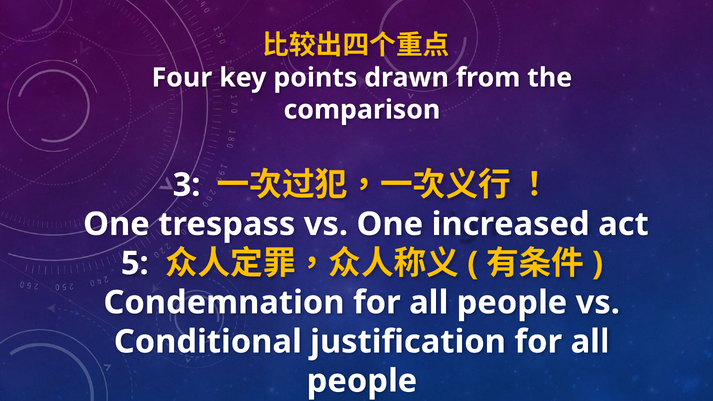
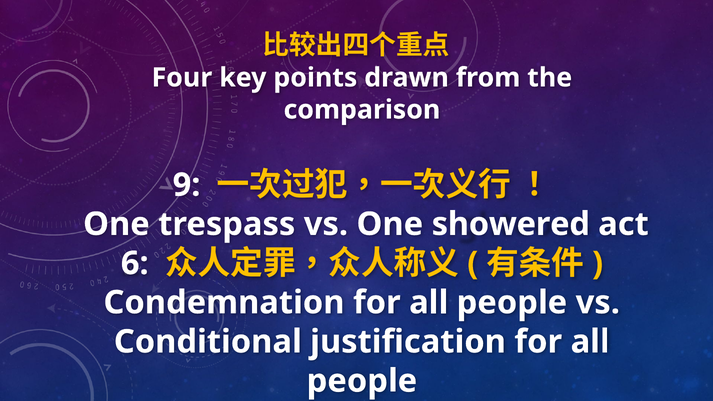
3: 3 -> 9
increased: increased -> showered
5: 5 -> 6
